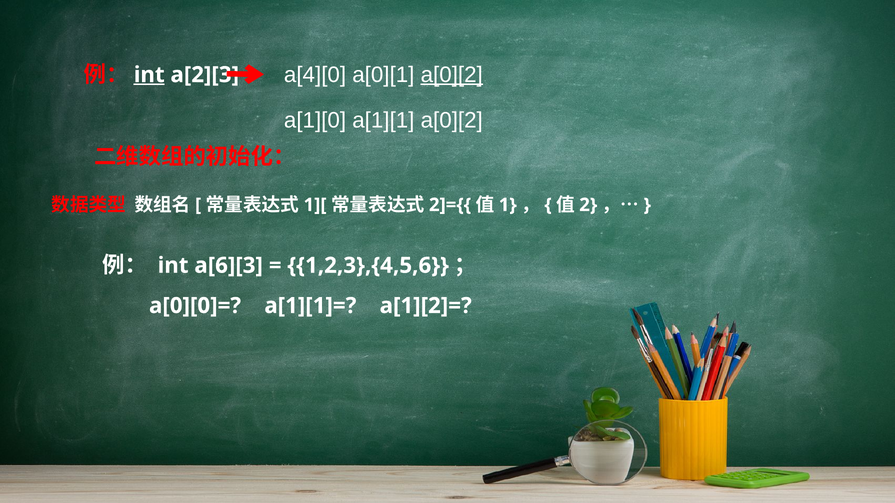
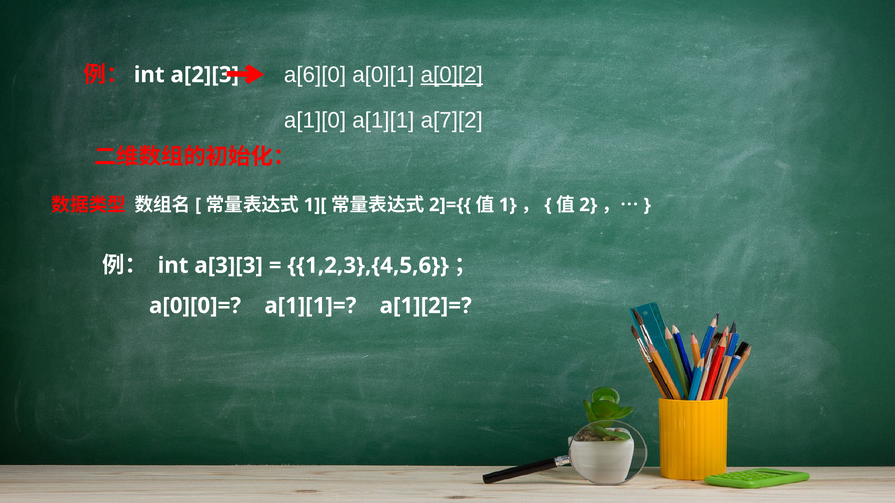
int at (149, 75) underline: present -> none
a[4][0: a[4][0 -> a[6][0
a[1][1 a[0][2: a[0][2 -> a[7][2
a[6][3: a[6][3 -> a[3][3
